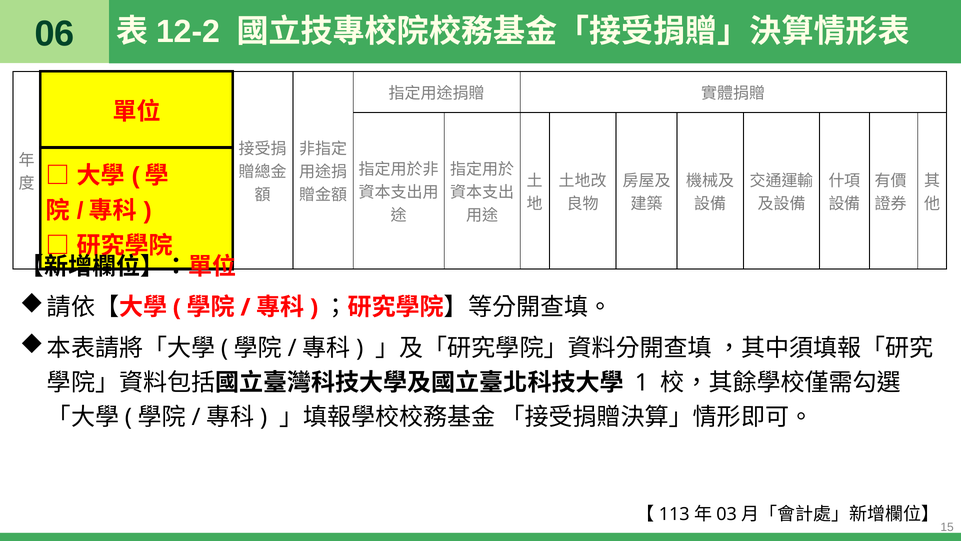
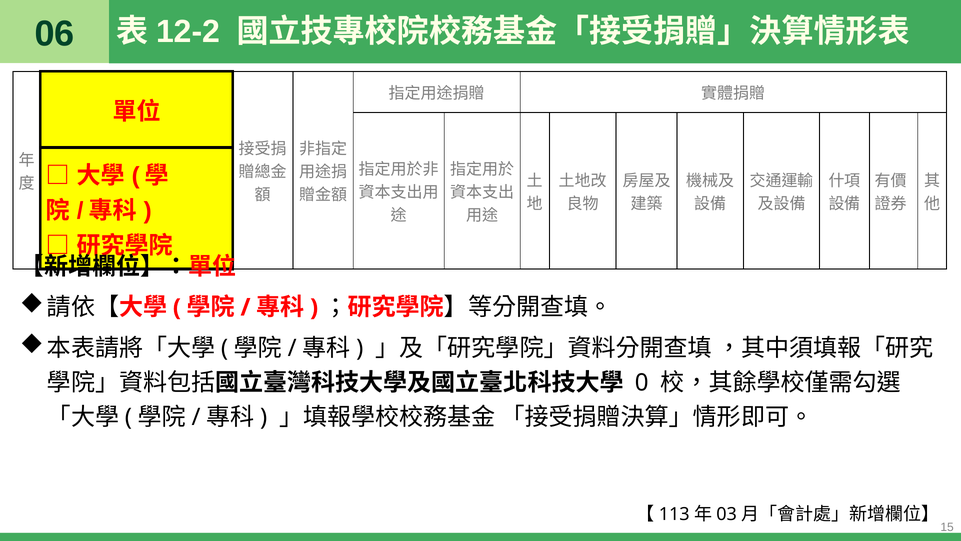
1: 1 -> 0
